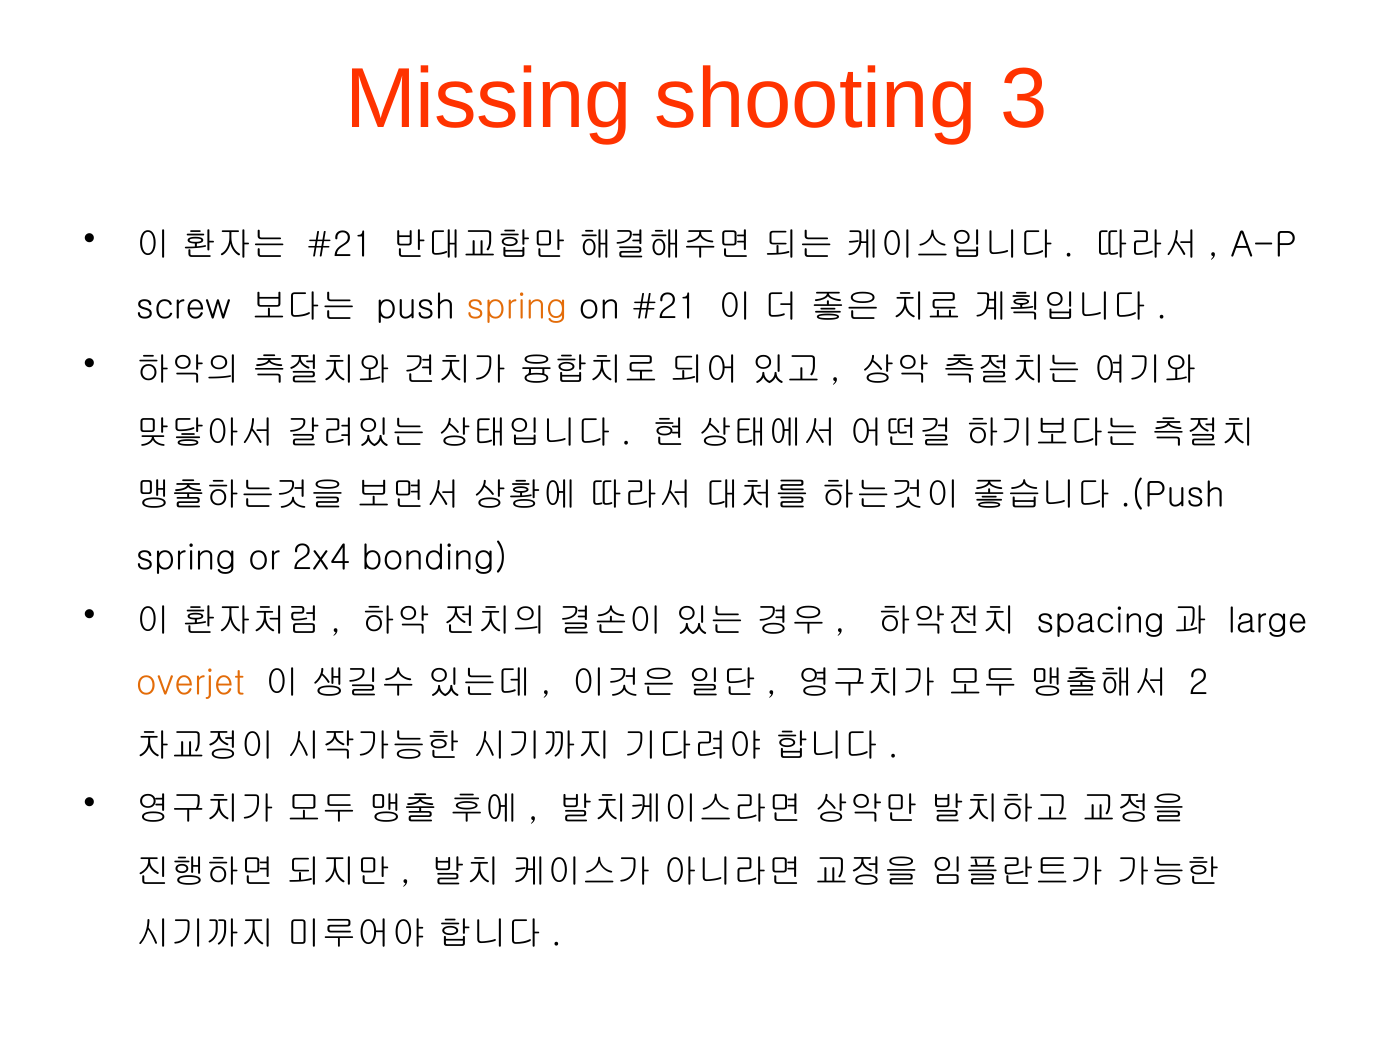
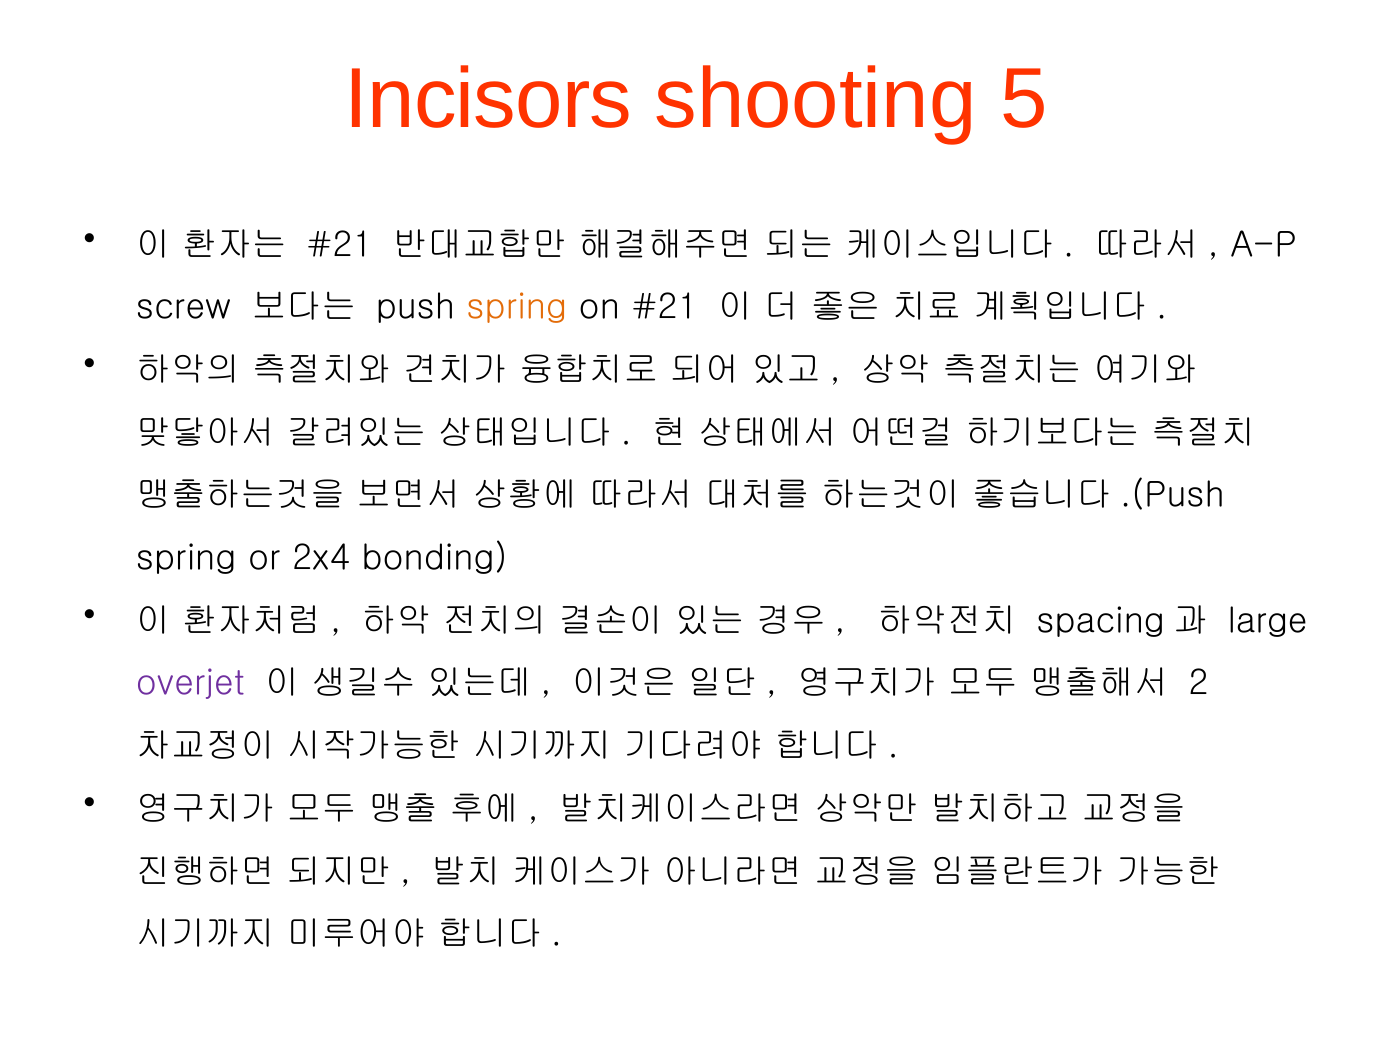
Missing: Missing -> Incisors
3: 3 -> 5
overjet colour: orange -> purple
